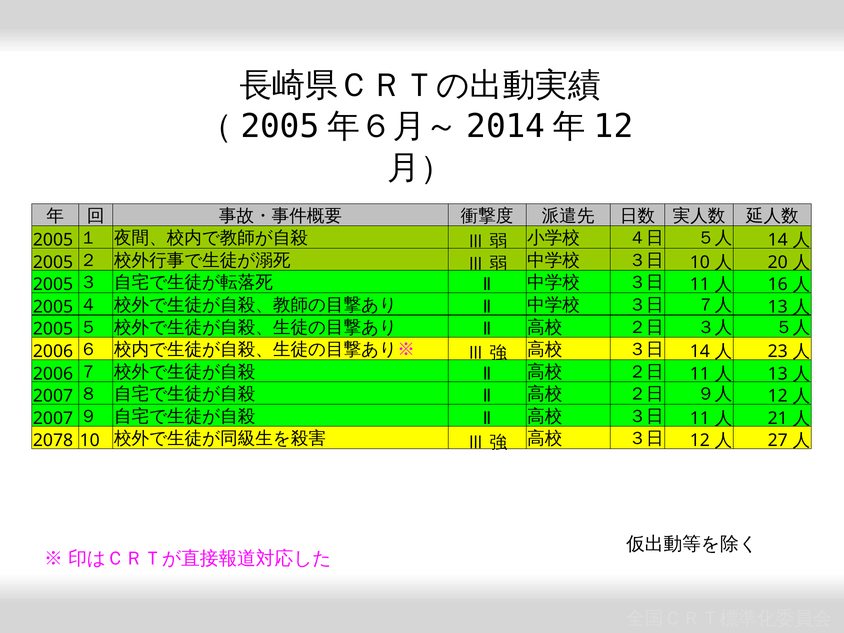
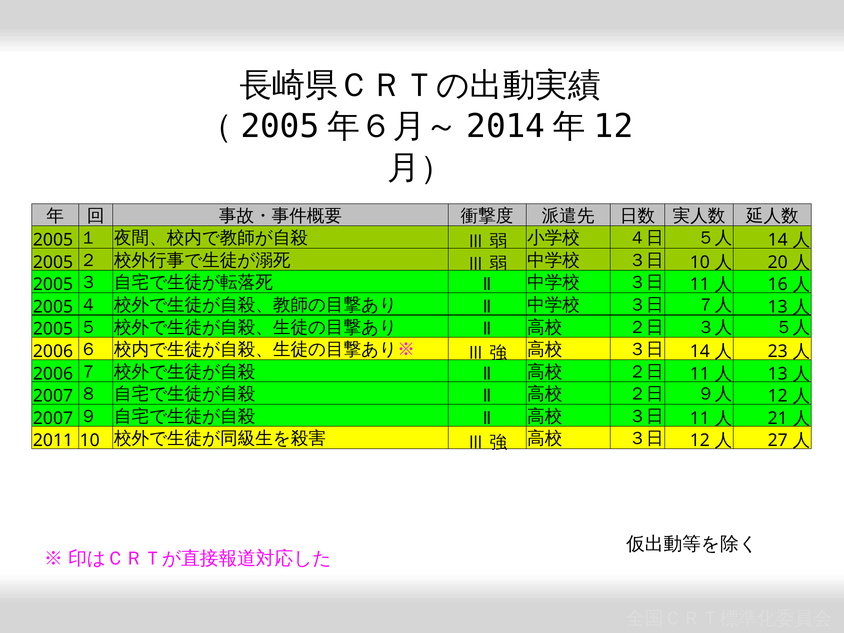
2078: 2078 -> 2011
